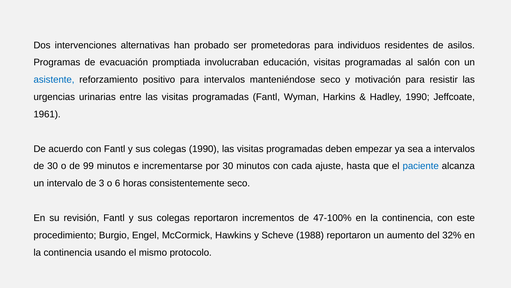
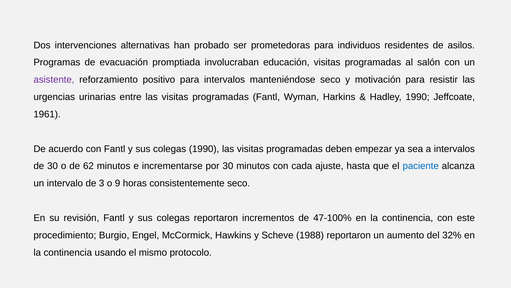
asistente colour: blue -> purple
99: 99 -> 62
6: 6 -> 9
